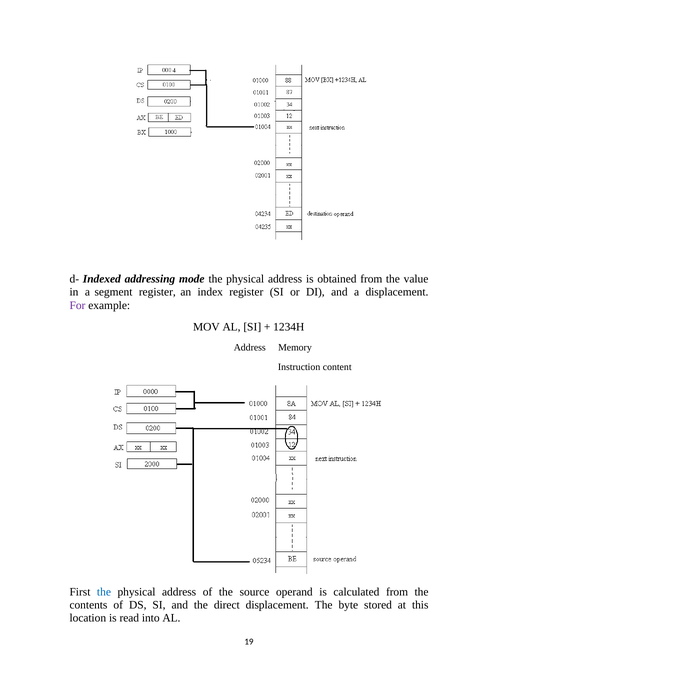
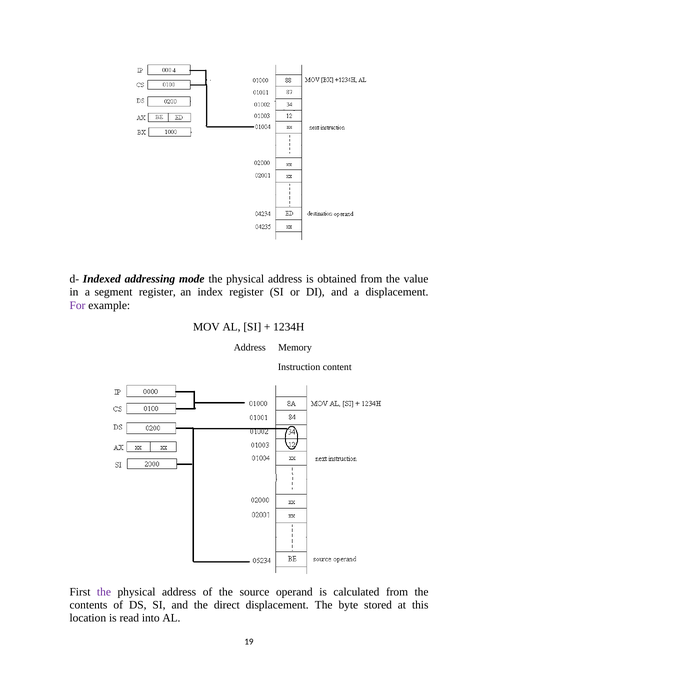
the at (104, 593) colour: blue -> purple
